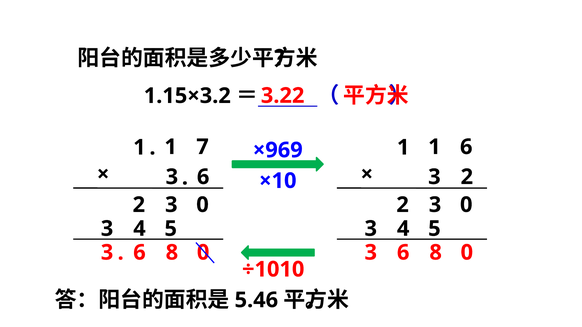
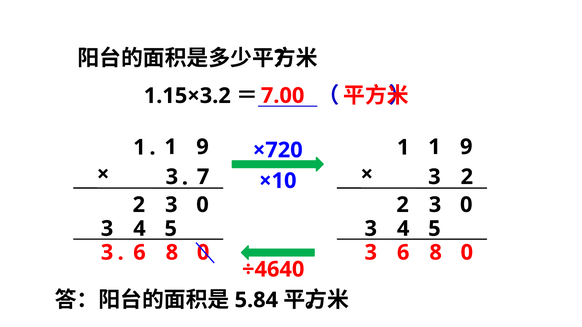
3.22: 3.22 -> 7.00
7 at (203, 147): 7 -> 9
6 at (466, 147): 6 -> 9
×969: ×969 -> ×720
3 6: 6 -> 7
÷1010: ÷1010 -> ÷4640
5.46: 5.46 -> 5.84
